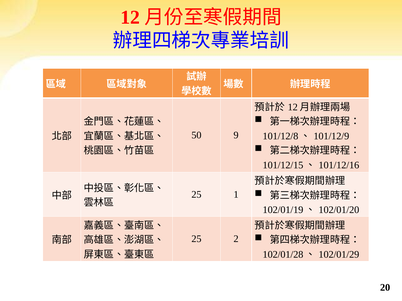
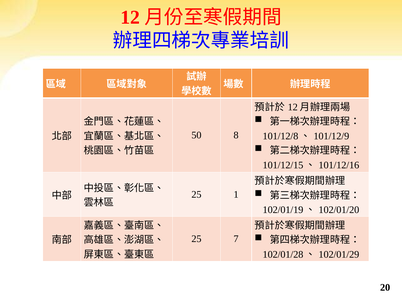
9: 9 -> 8
2: 2 -> 7
